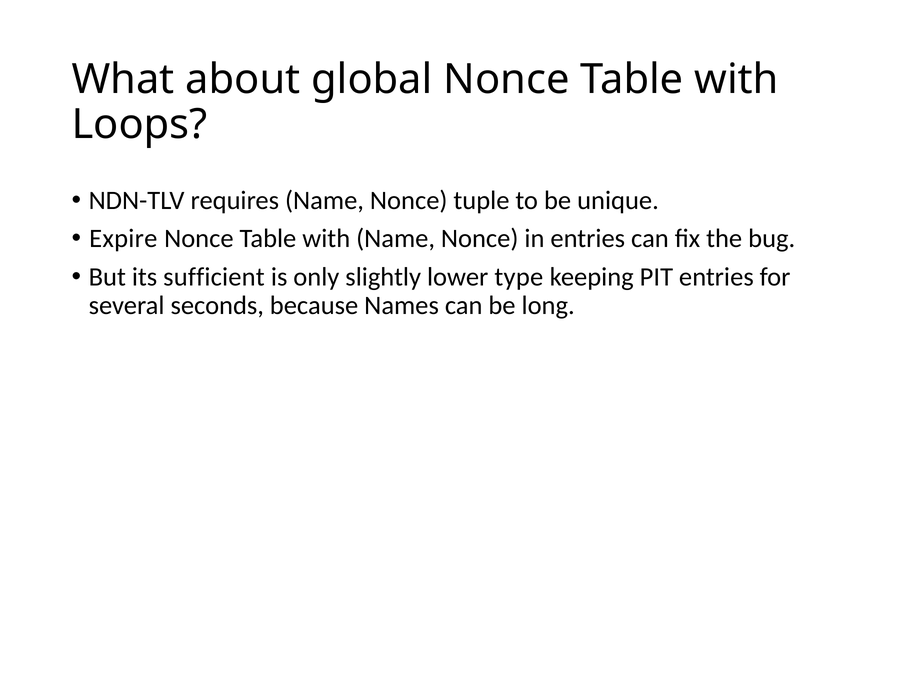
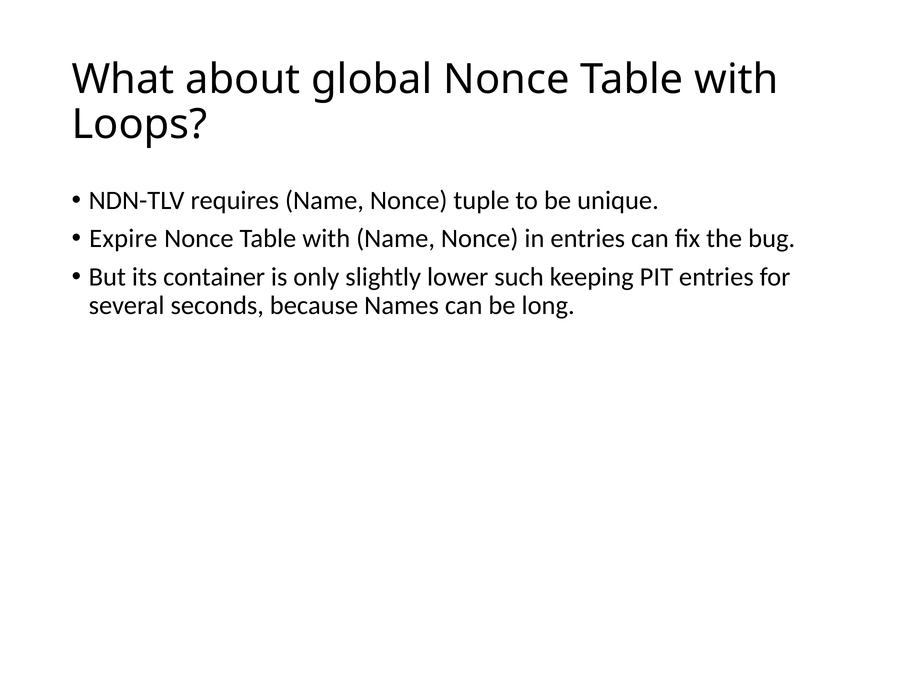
sufficient: sufficient -> container
type: type -> such
